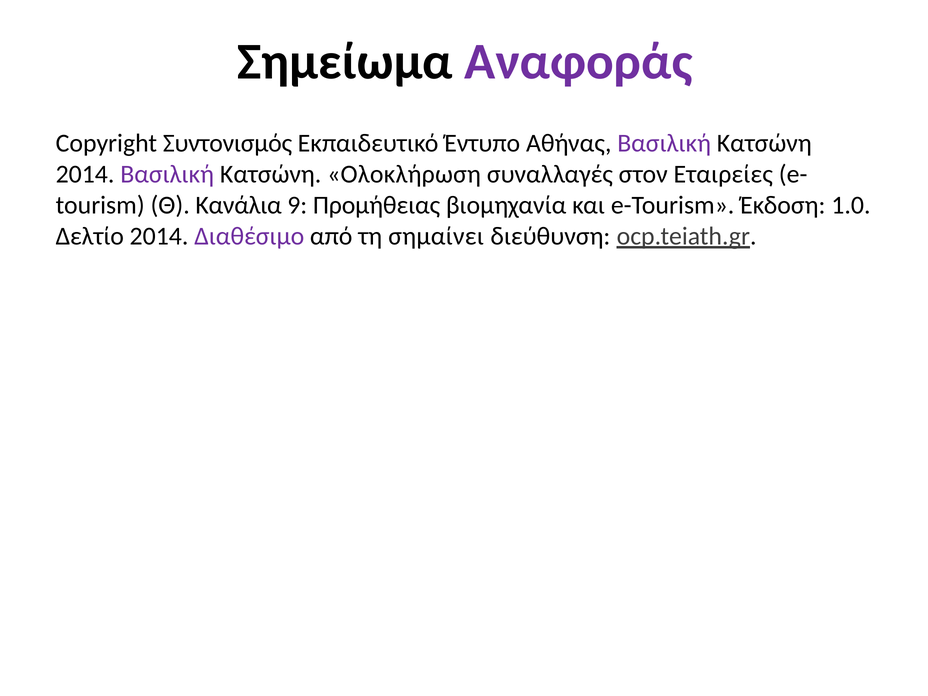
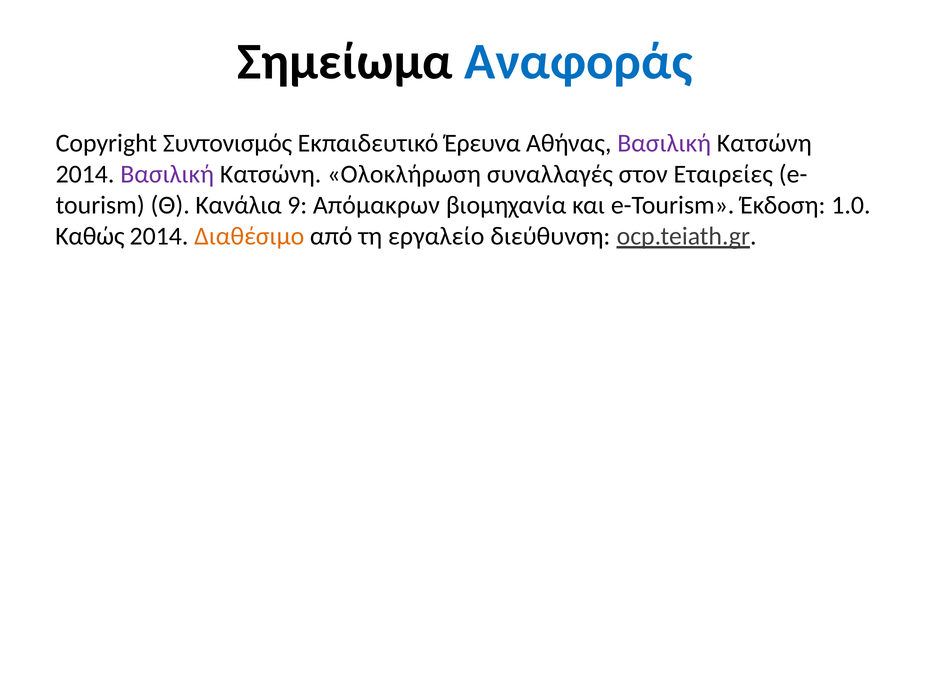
Αναφοράς colour: purple -> blue
Έντυπο: Έντυπο -> Έρευνα
Προμήθειας: Προμήθειας -> Απόμακρων
Δελτίο: Δελτίο -> Καθώς
Διαθέσιμο colour: purple -> orange
σημαίνει: σημαίνει -> εργαλείο
